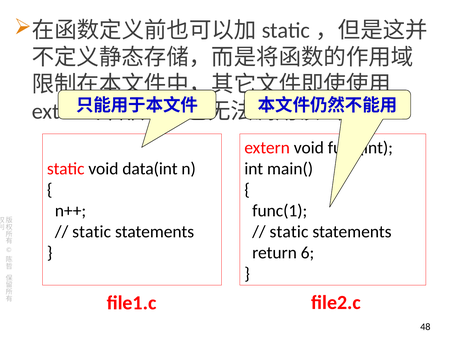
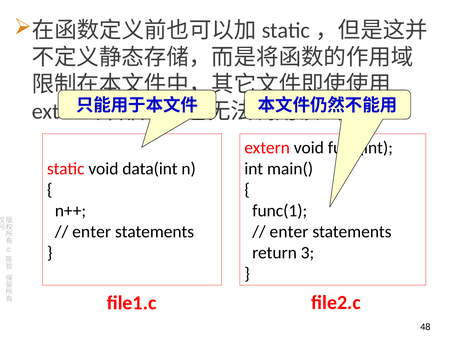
static at (92, 231): static -> enter
static at (289, 231): static -> enter
6: 6 -> 3
